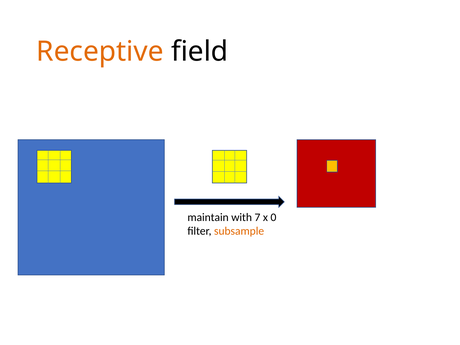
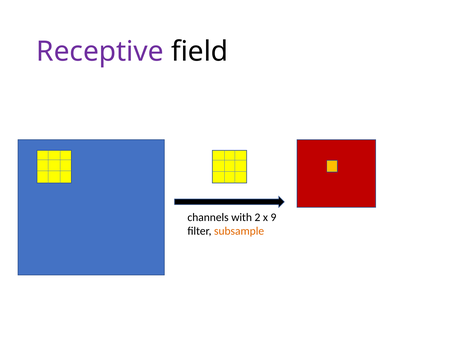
Receptive colour: orange -> purple
maintain: maintain -> channels
7: 7 -> 2
0: 0 -> 9
